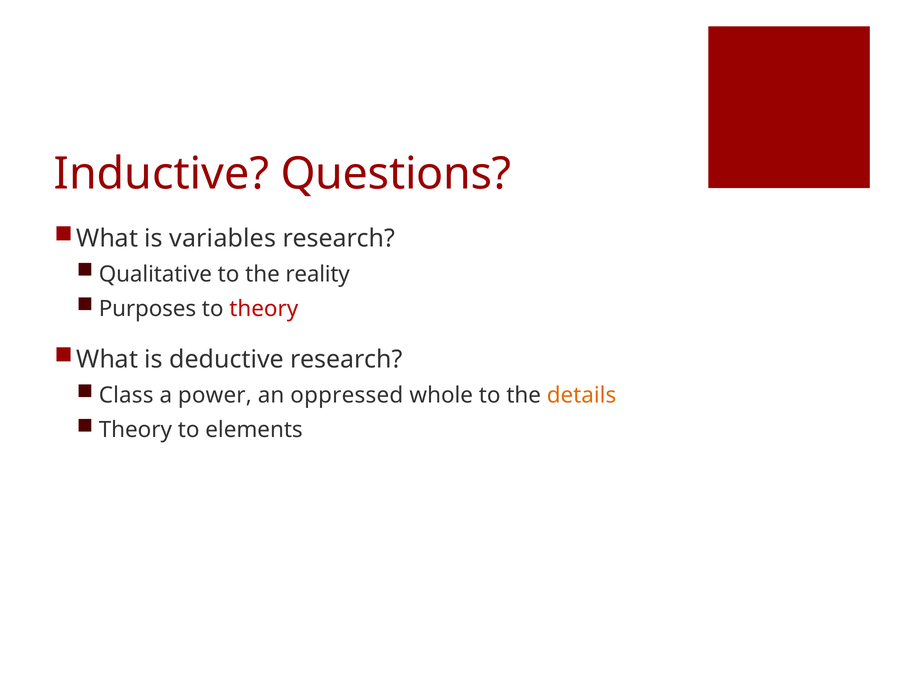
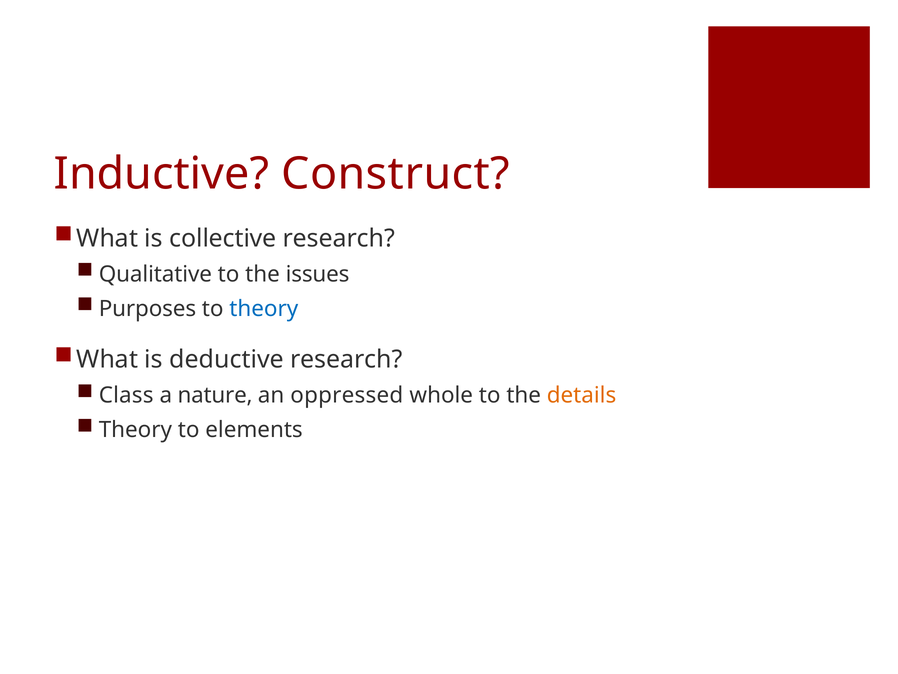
Questions: Questions -> Construct
variables: variables -> collective
reality: reality -> issues
theory at (264, 308) colour: red -> blue
power: power -> nature
